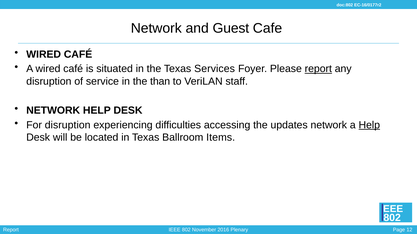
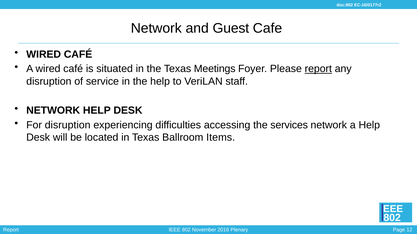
Services: Services -> Meetings
the than: than -> help
updates: updates -> services
Help at (369, 125) underline: present -> none
